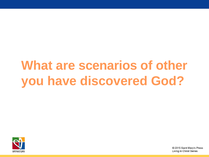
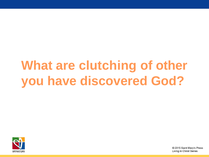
scenarios: scenarios -> clutching
